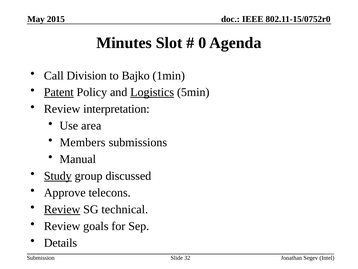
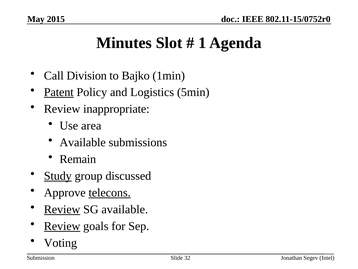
0: 0 -> 1
Logistics underline: present -> none
interpretation: interpretation -> inappropriate
Members at (83, 142): Members -> Available
Manual: Manual -> Remain
telecons underline: none -> present
SG technical: technical -> available
Review at (62, 226) underline: none -> present
Details: Details -> Voting
